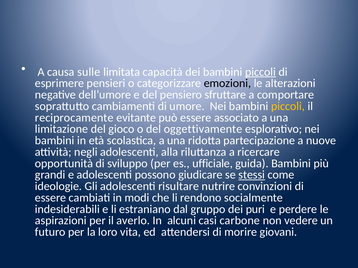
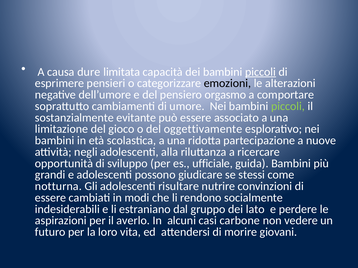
sulle: sulle -> dure
sfruttare: sfruttare -> orgasmo
piccoli at (288, 106) colour: yellow -> light green
reciprocamente: reciprocamente -> sostanzialmente
stessi underline: present -> none
ideologie: ideologie -> notturna
puri: puri -> lato
